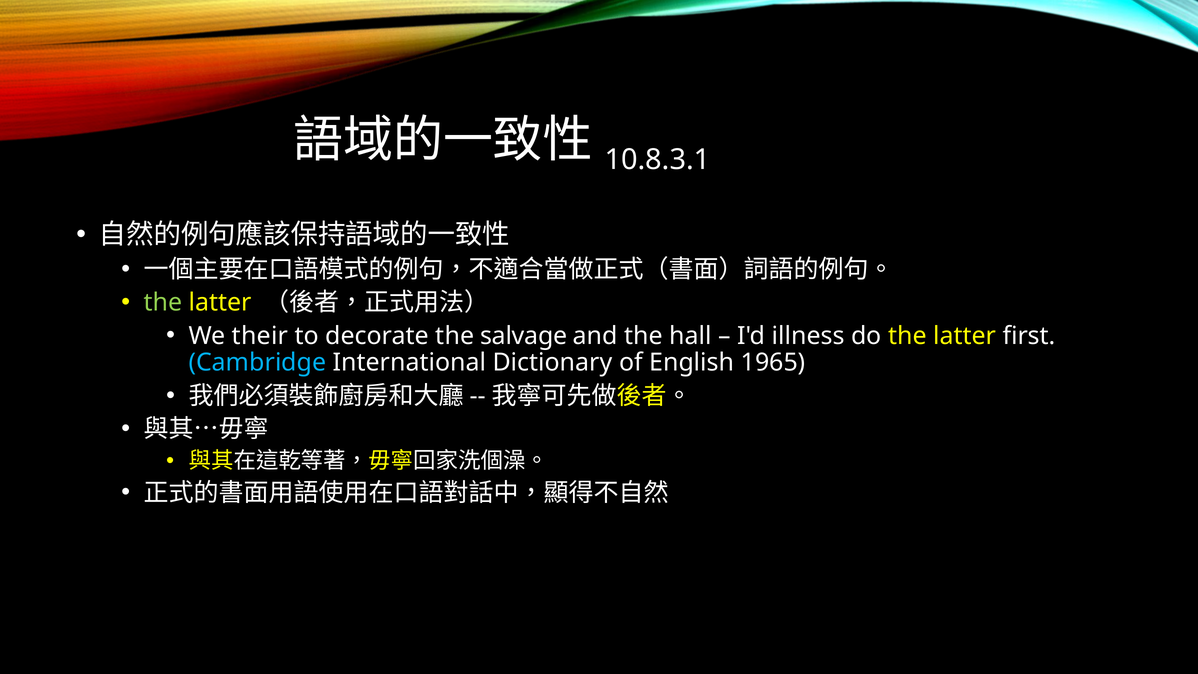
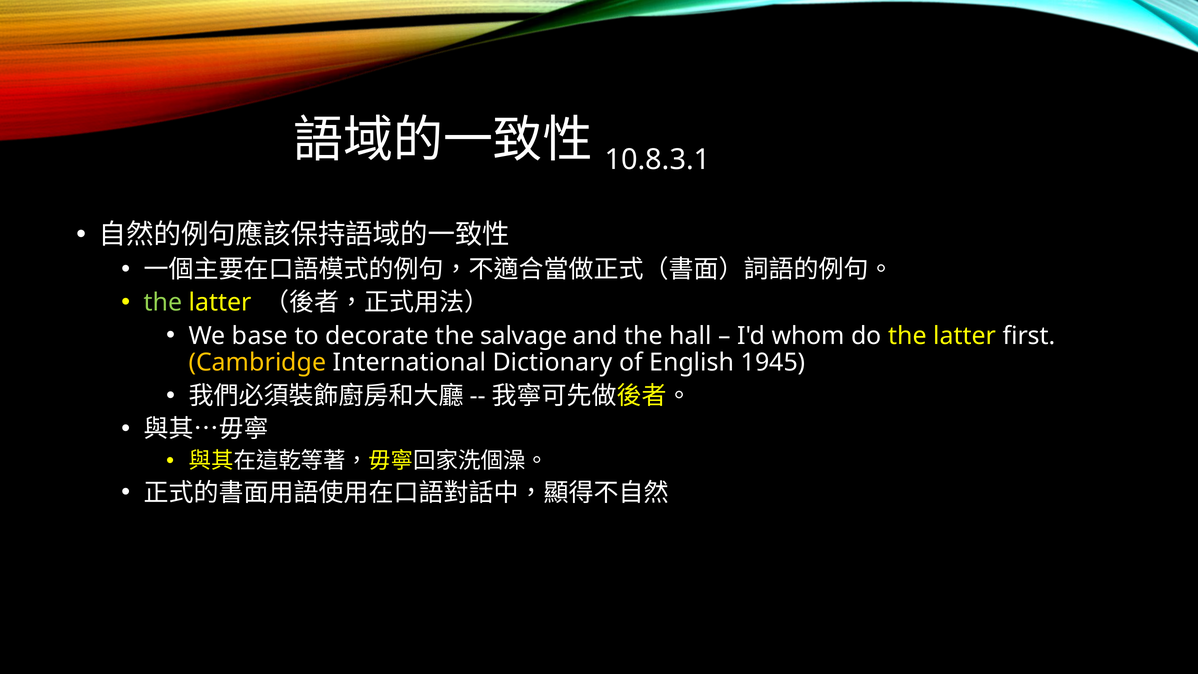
their: their -> base
illness: illness -> whom
Cambridge colour: light blue -> yellow
1965: 1965 -> 1945
